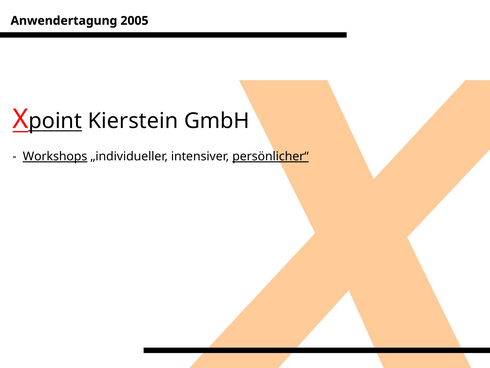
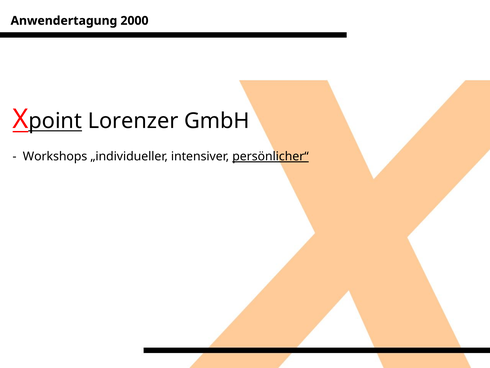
2005: 2005 -> 2000
Kierstein: Kierstein -> Lorenzer
Workshops underline: present -> none
